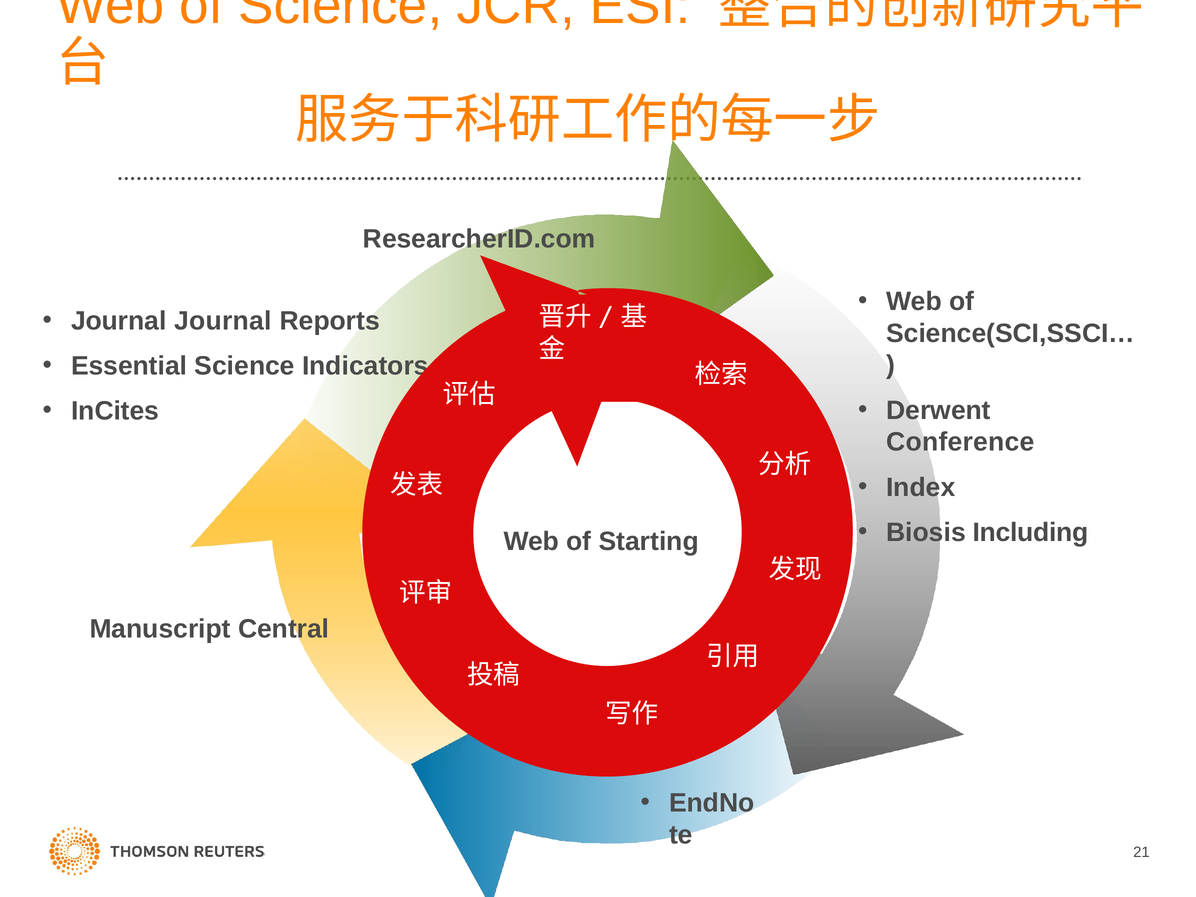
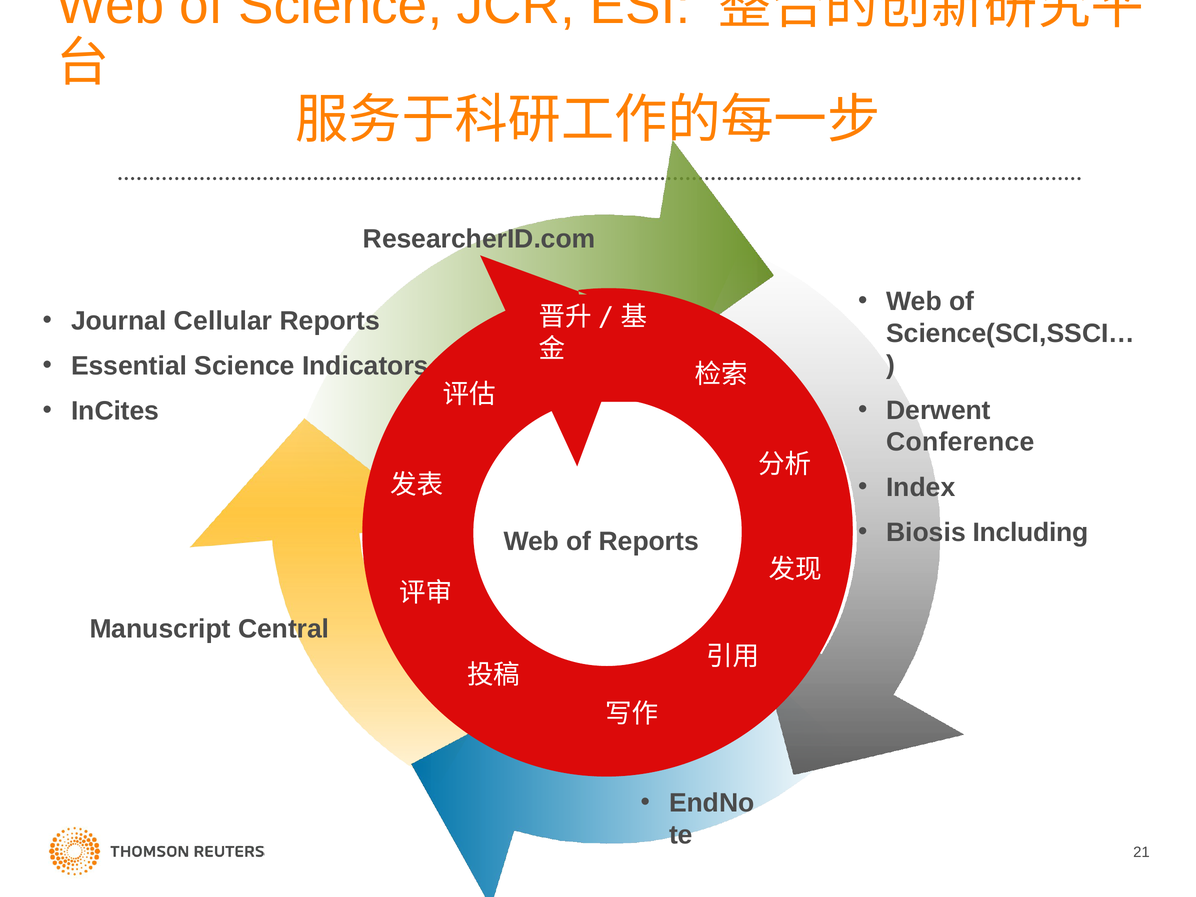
Journal Journal: Journal -> Cellular
of Starting: Starting -> Reports
